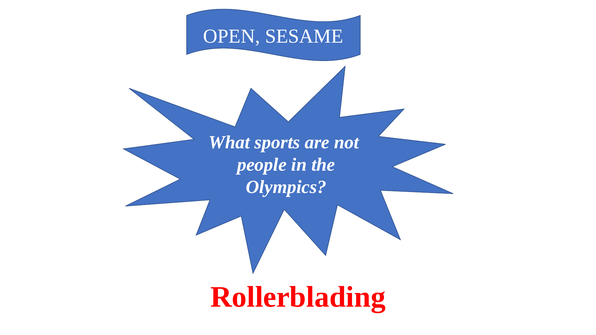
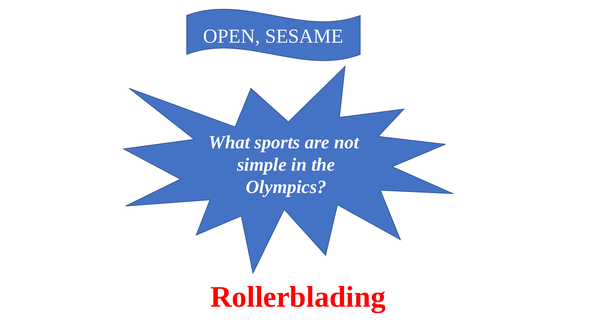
people: people -> simple
